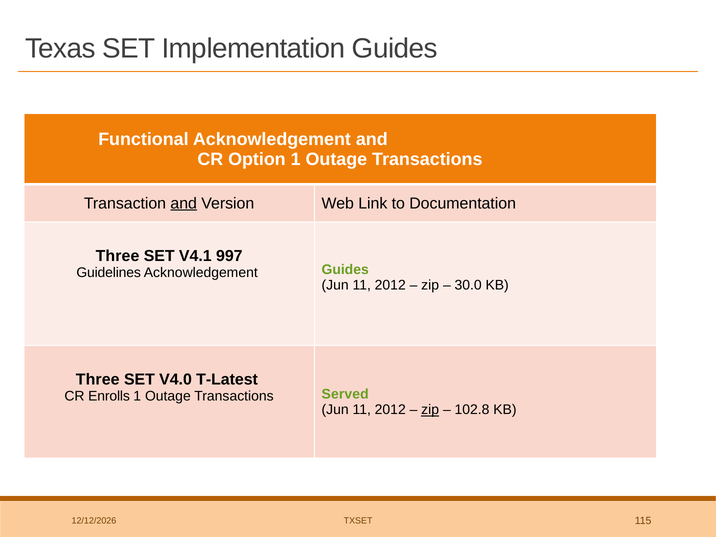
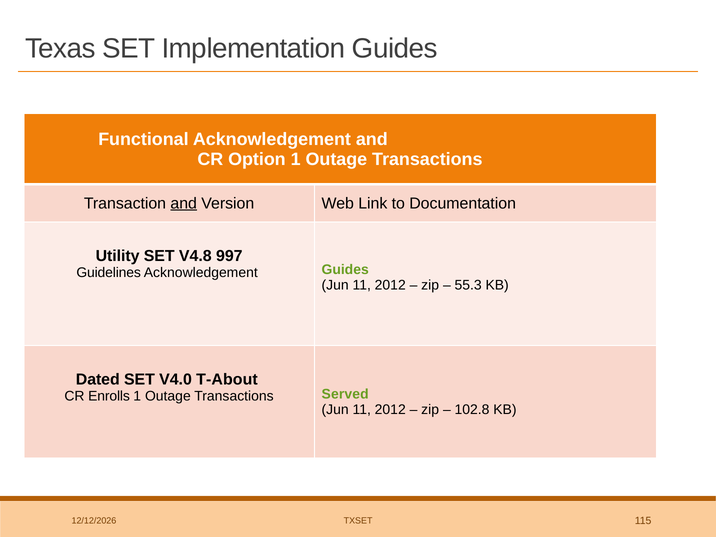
Three at (118, 256): Three -> Utility
V4.1: V4.1 -> V4.8
30.0: 30.0 -> 55.3
Three at (98, 379): Three -> Dated
T-Latest: T-Latest -> T-About
zip at (430, 410) underline: present -> none
